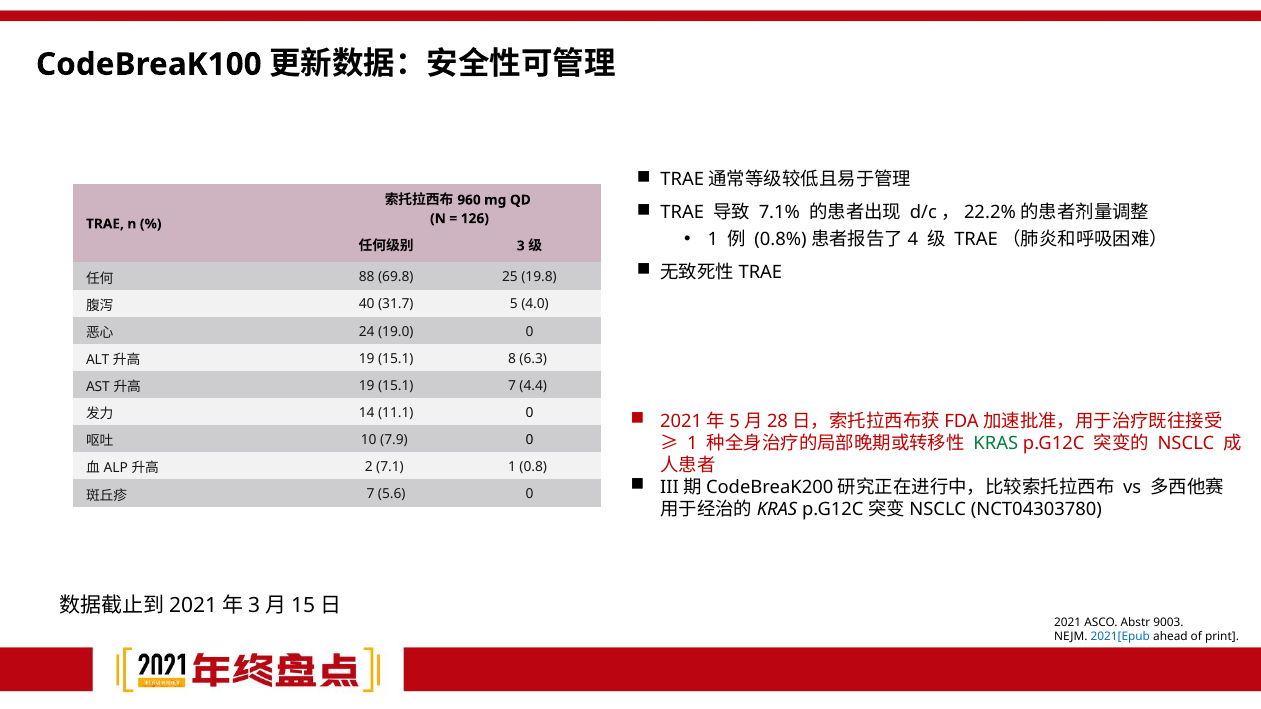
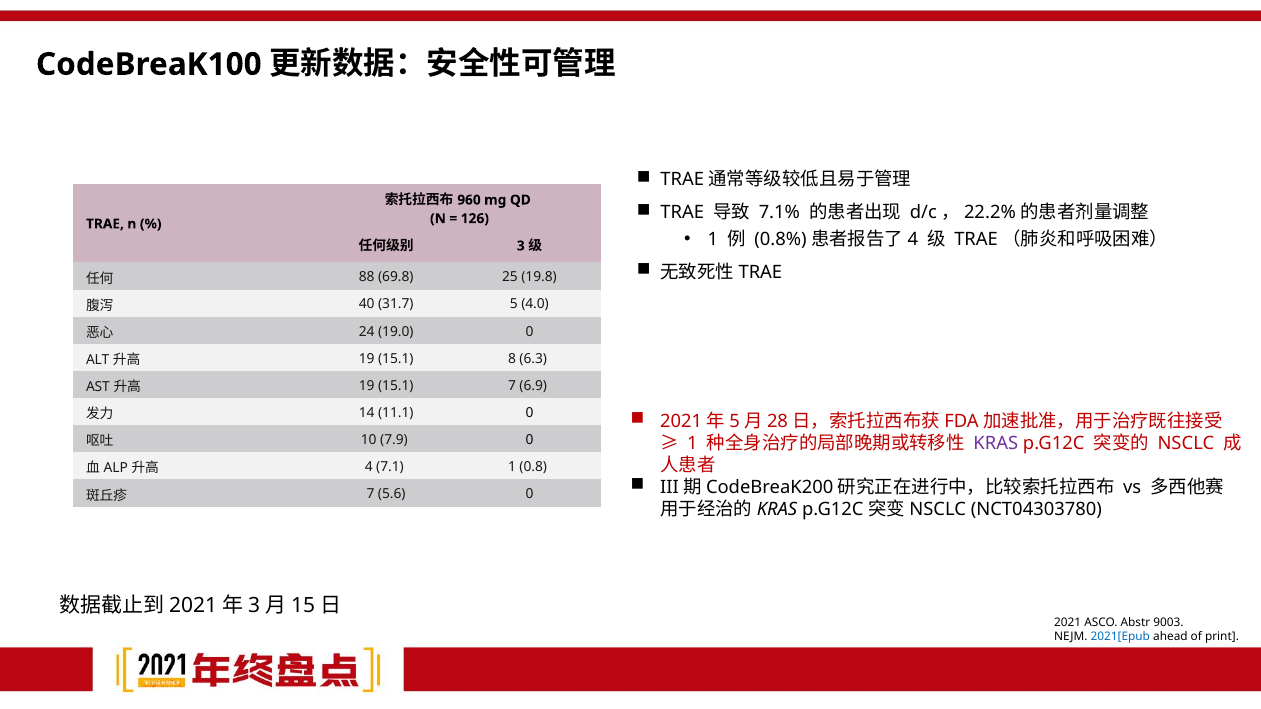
4.4: 4.4 -> 6.9
KRAS colour: green -> purple
2: 2 -> 4
